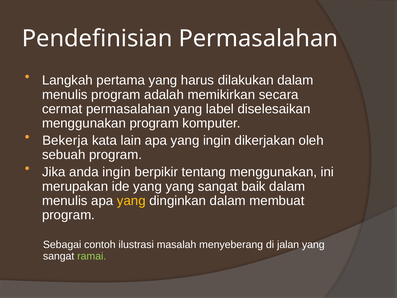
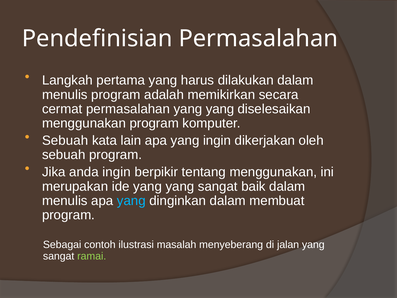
permasalahan yang label: label -> yang
Bekerja at (65, 140): Bekerja -> Sebuah
yang at (131, 201) colour: yellow -> light blue
